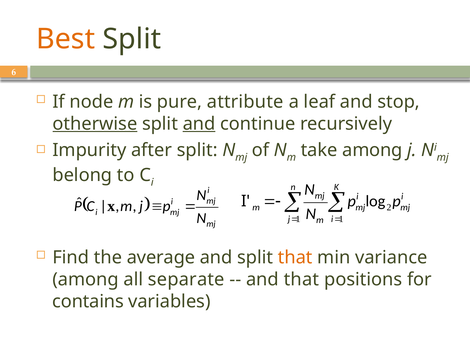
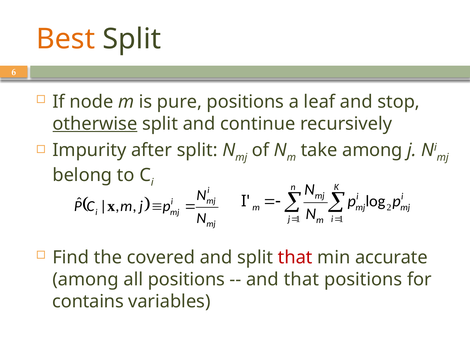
pure attribute: attribute -> positions
and at (199, 124) underline: present -> none
average: average -> covered
that at (295, 258) colour: orange -> red
variance: variance -> accurate
all separate: separate -> positions
